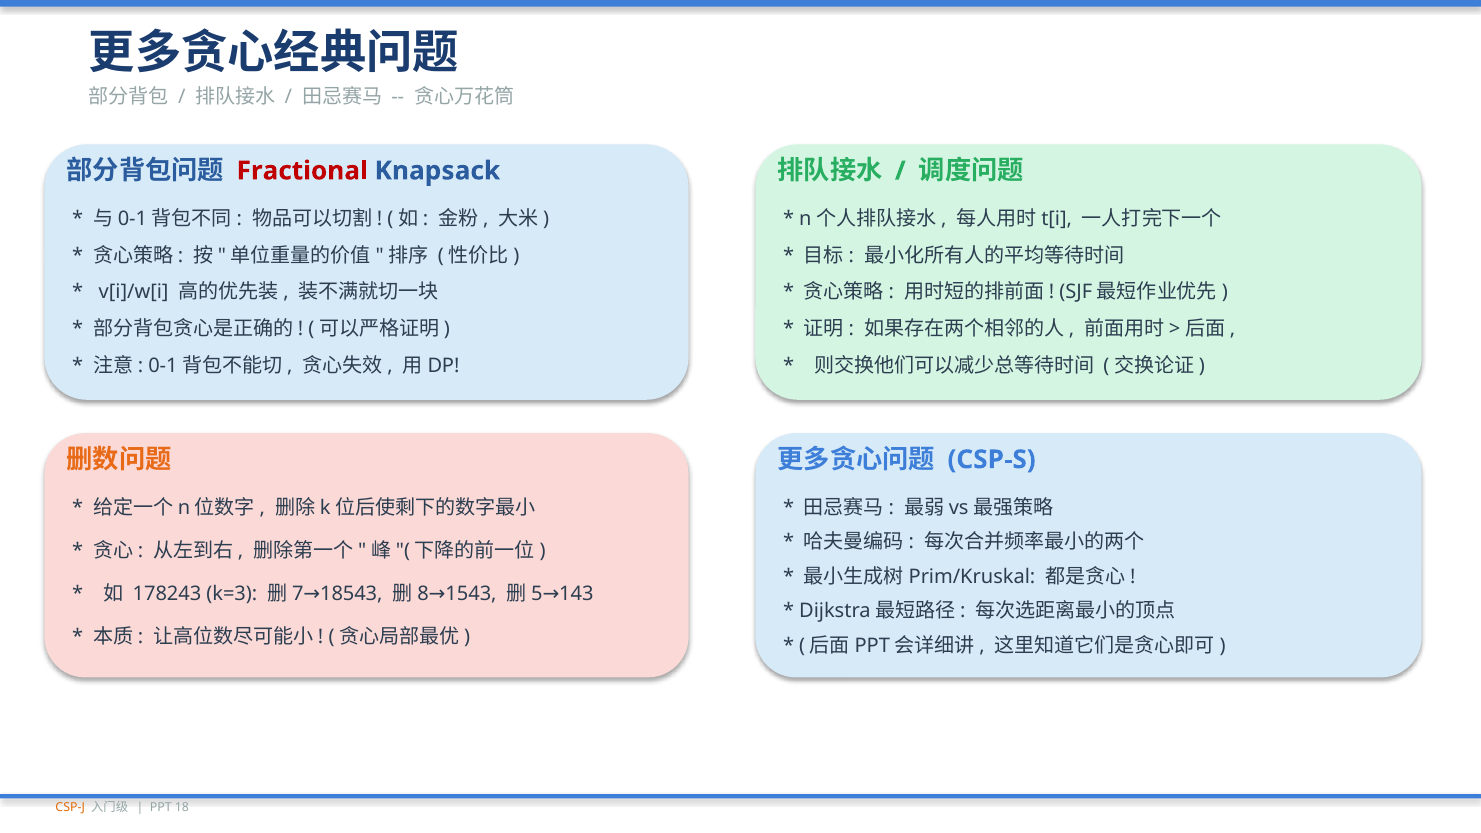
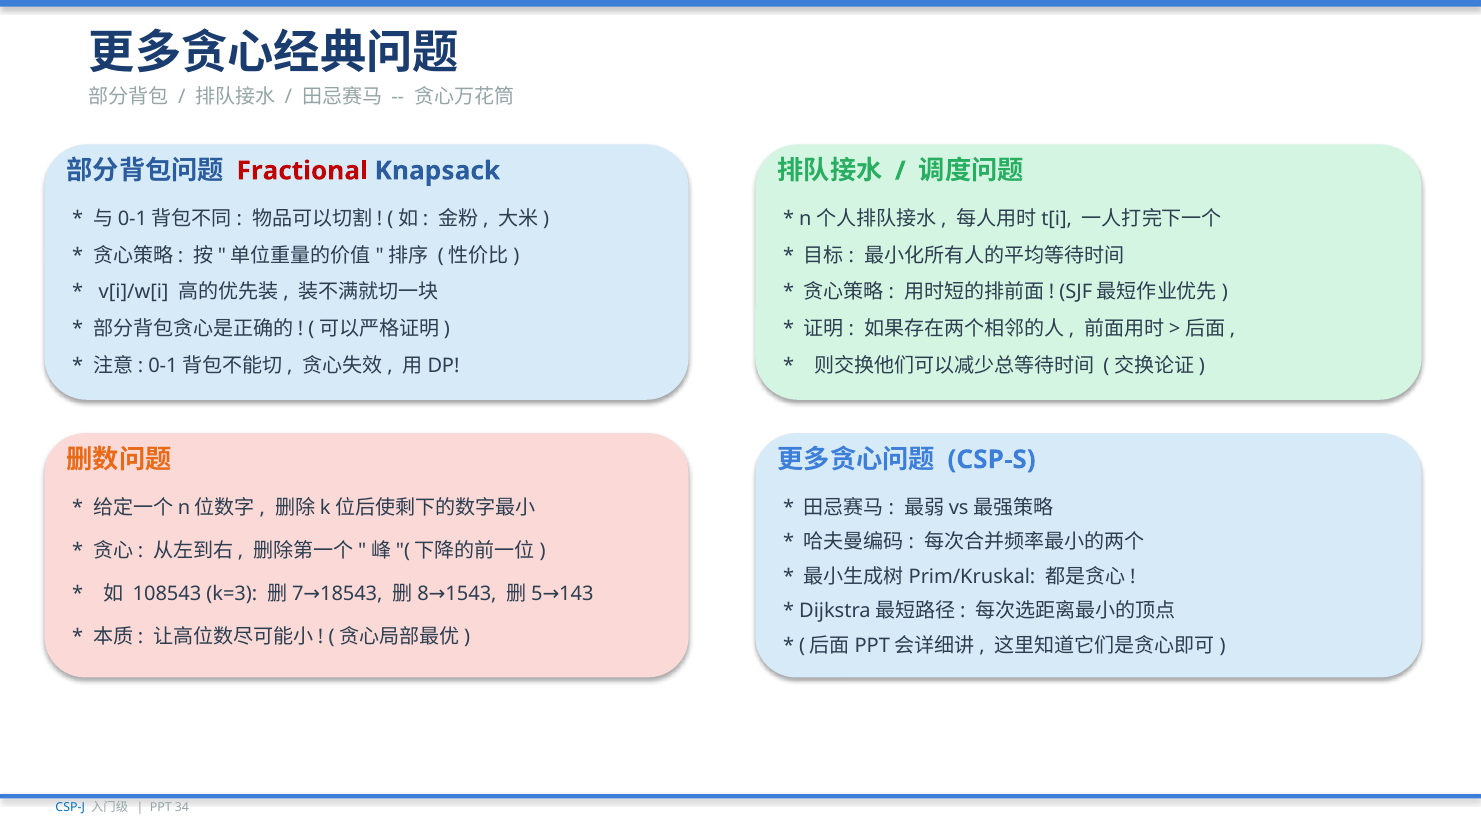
178243: 178243 -> 108543
CSP-J colour: orange -> blue
18: 18 -> 34
